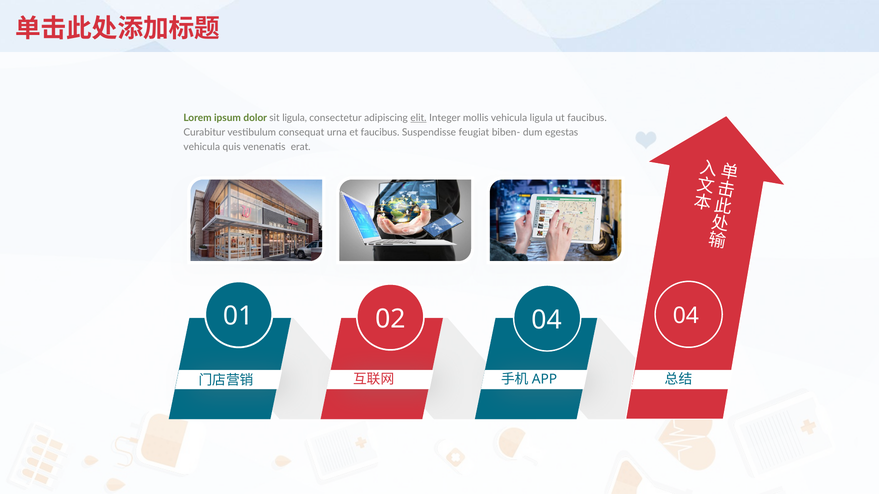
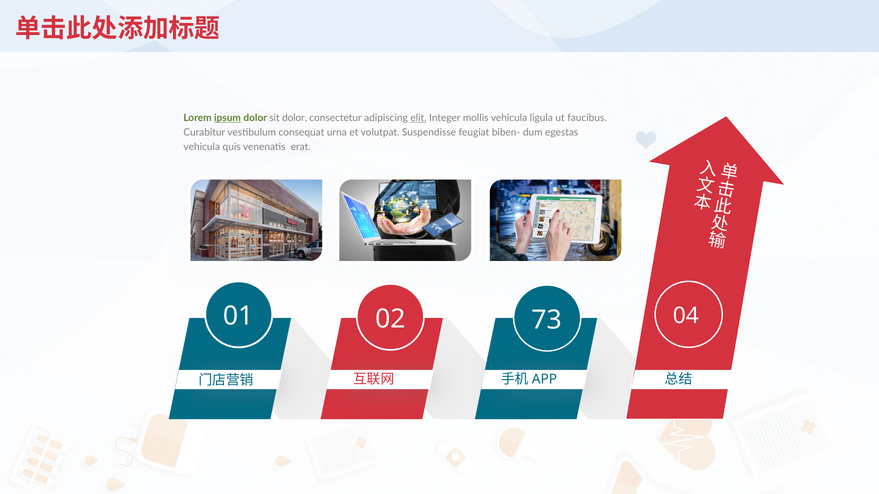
ipsum underline: none -> present
sit ligula: ligula -> dolor
et faucibus: faucibus -> volutpat
02 04: 04 -> 73
